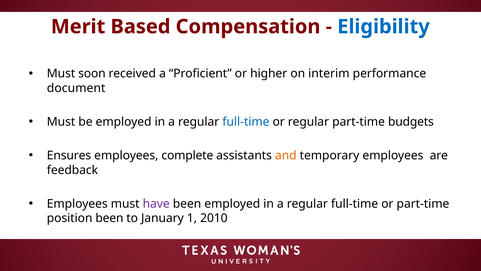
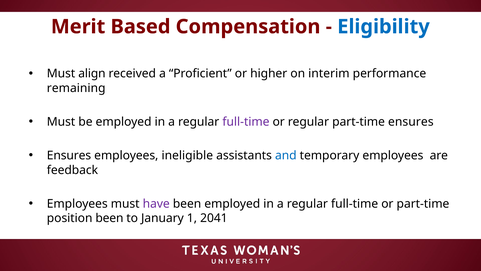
soon: soon -> align
document: document -> remaining
full-time at (246, 122) colour: blue -> purple
part-time budgets: budgets -> ensures
complete: complete -> ineligible
and colour: orange -> blue
2010: 2010 -> 2041
